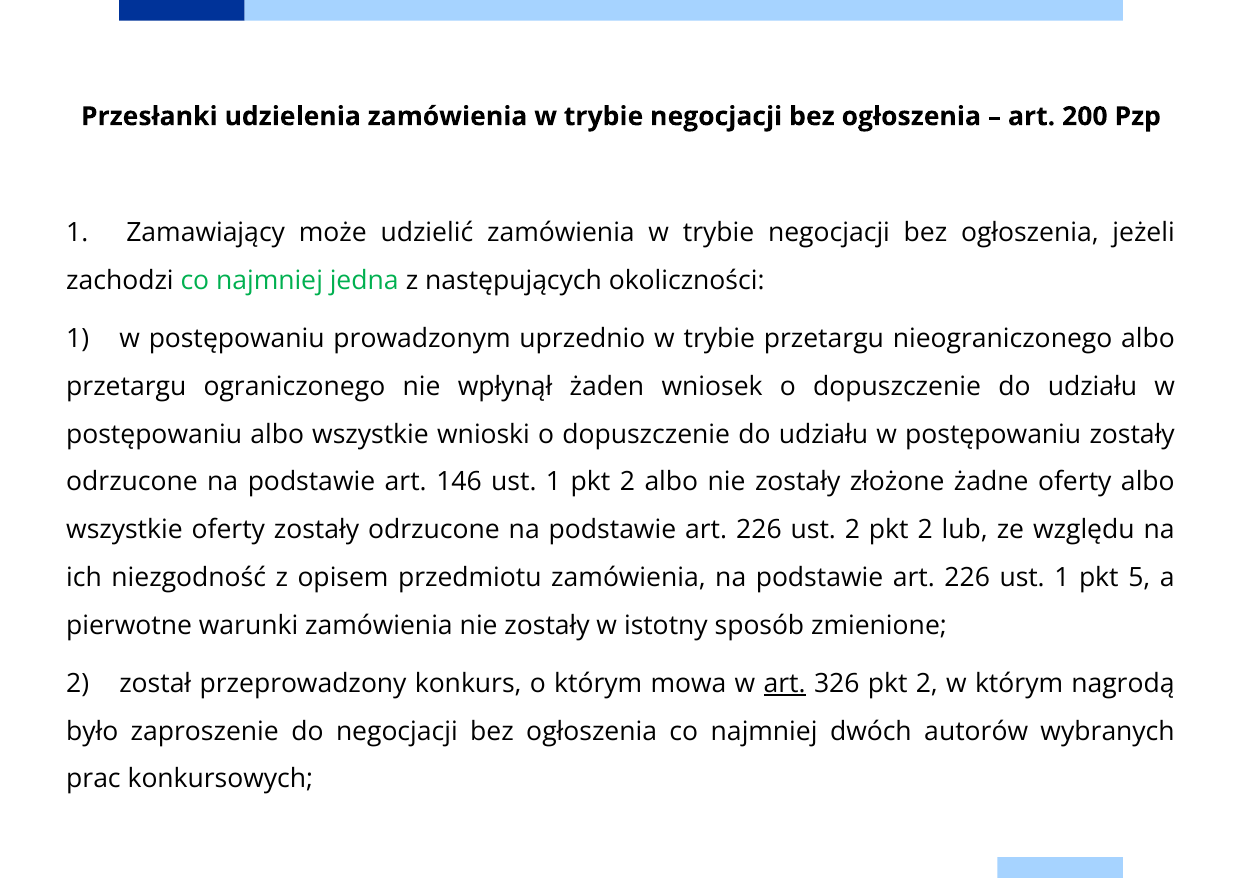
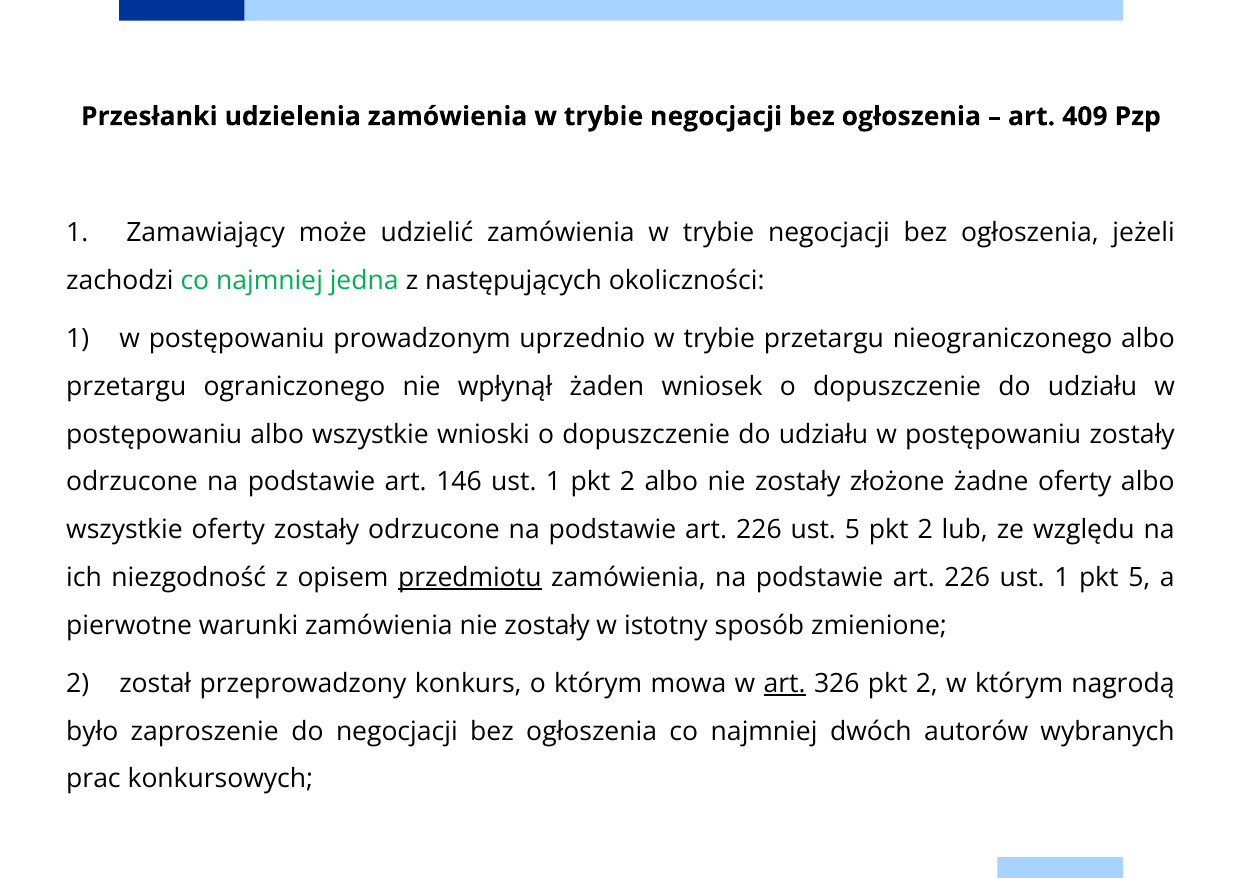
200: 200 -> 409
ust 2: 2 -> 5
przedmiotu underline: none -> present
